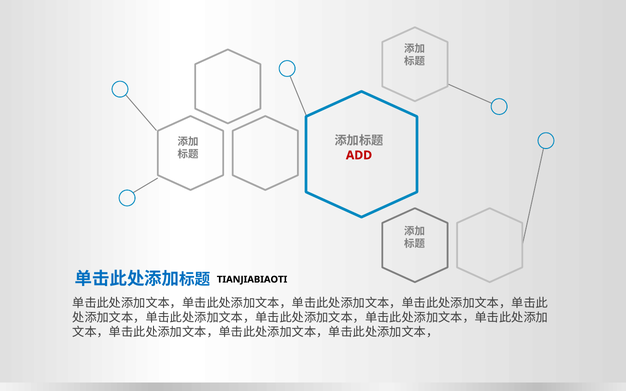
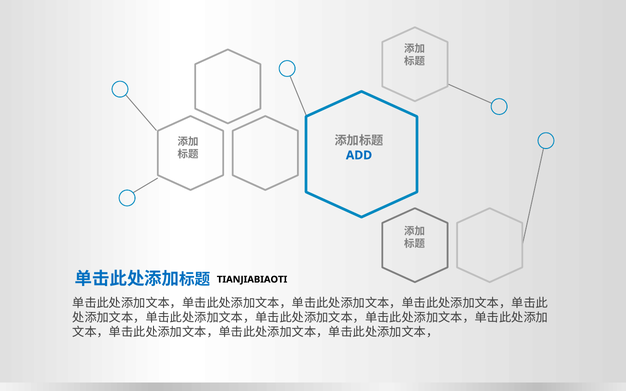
ADD colour: red -> blue
